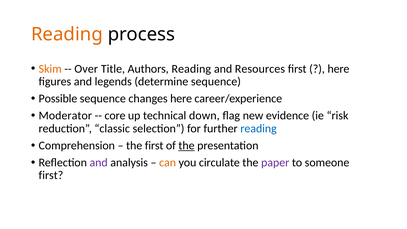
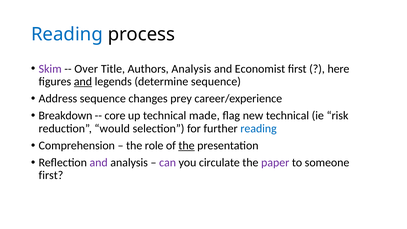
Reading at (67, 34) colour: orange -> blue
Skim colour: orange -> purple
Authors Reading: Reading -> Analysis
Resources: Resources -> Economist
and at (83, 82) underline: none -> present
Possible: Possible -> Address
changes here: here -> prey
Moderator: Moderator -> Breakdown
down: down -> made
new evidence: evidence -> technical
classic: classic -> would
the first: first -> role
can colour: orange -> purple
